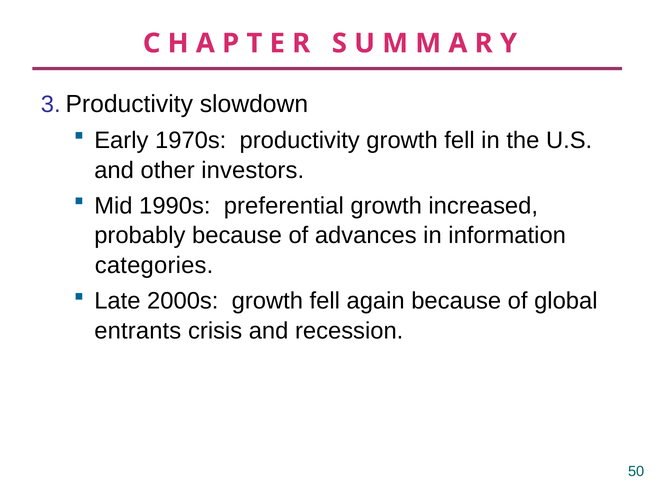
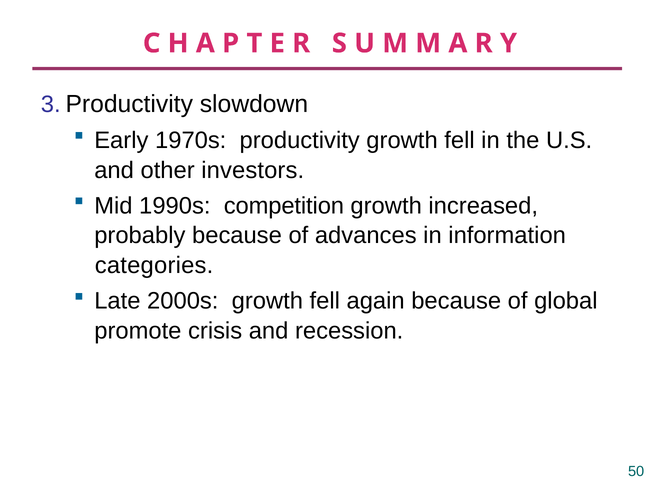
preferential: preferential -> competition
entrants: entrants -> promote
